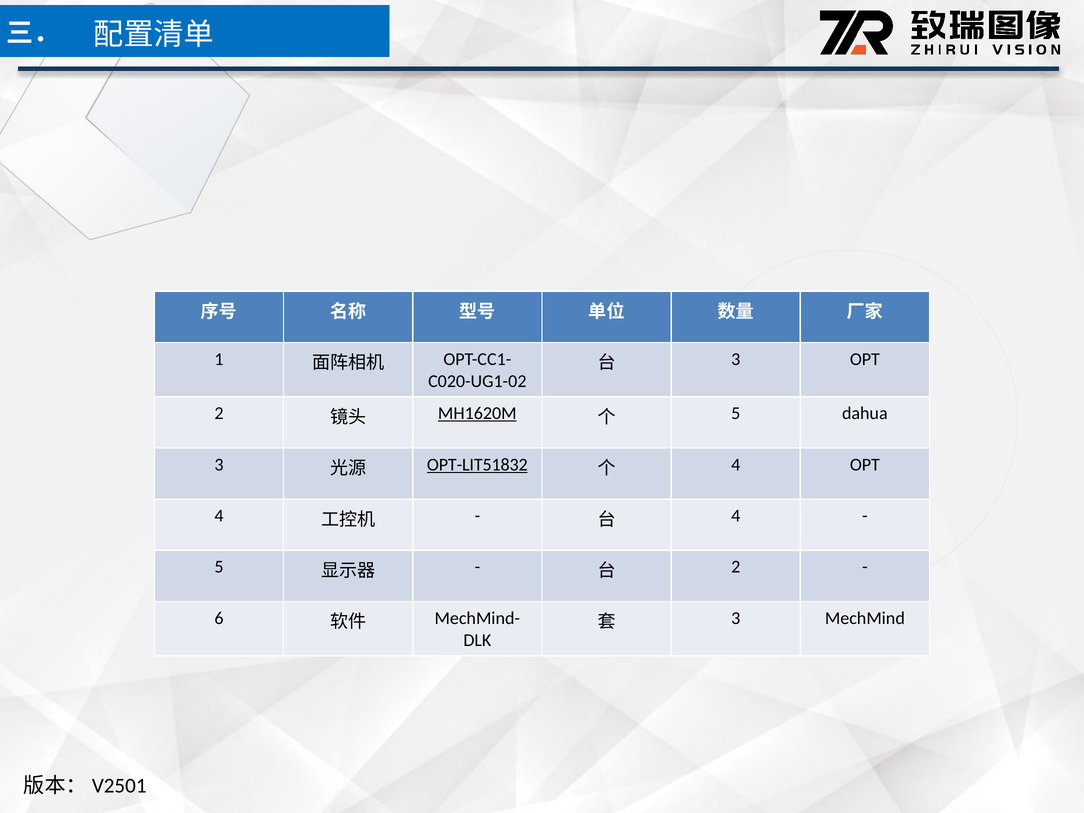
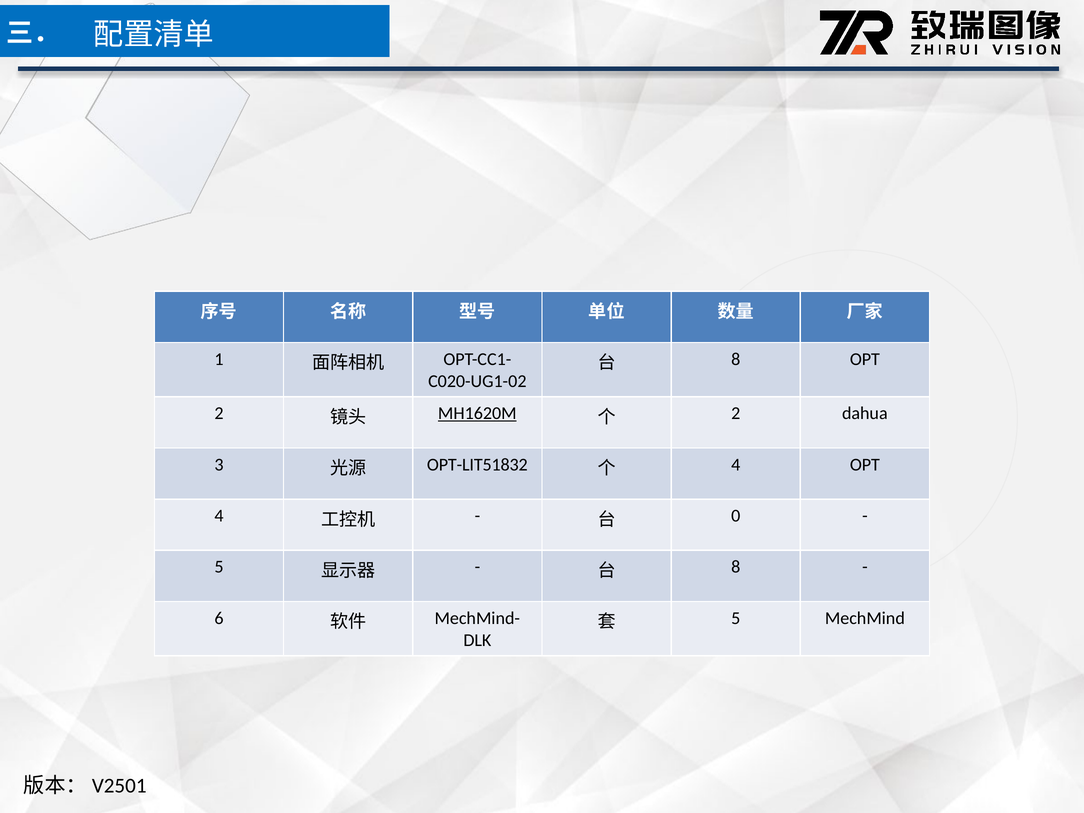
3 at (736, 359): 3 -> 8
5 at (736, 413): 5 -> 2
OPT-LIT51832 underline: present -> none
4 at (736, 516): 4 -> 0
2 at (736, 567): 2 -> 8
3 at (736, 618): 3 -> 5
